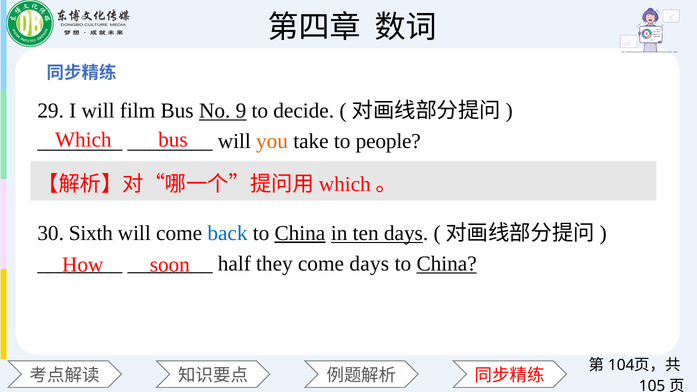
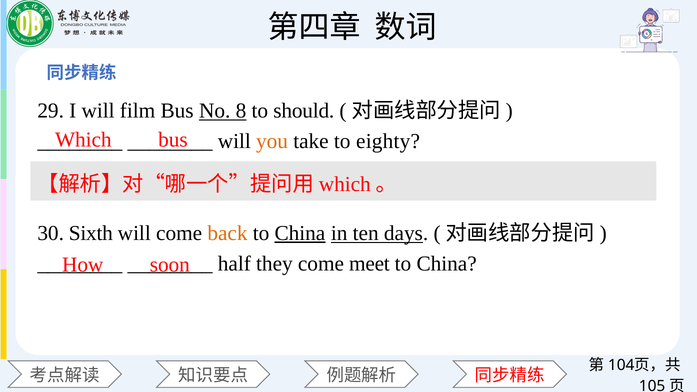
9: 9 -> 8
decide: decide -> should
people: people -> eighty
back colour: blue -> orange
come days: days -> meet
China at (447, 264) underline: present -> none
